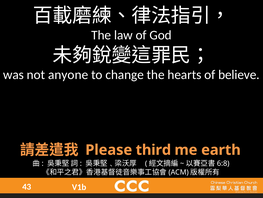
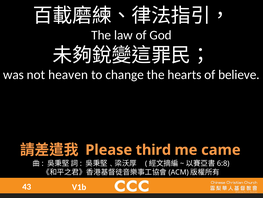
anyone: anyone -> heaven
earth: earth -> came
